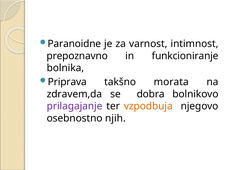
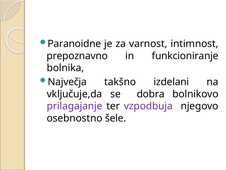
Priprava: Priprava -> Največja
morata: morata -> izdelani
zdravem,da: zdravem,da -> vključuje,da
vzpodbuja colour: orange -> purple
njih: njih -> šele
